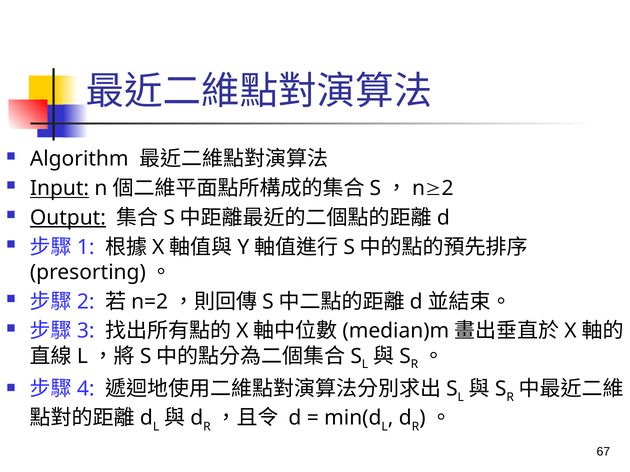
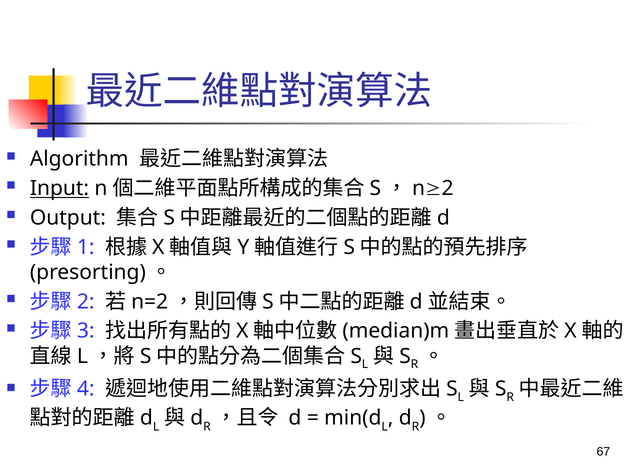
Output underline: present -> none
